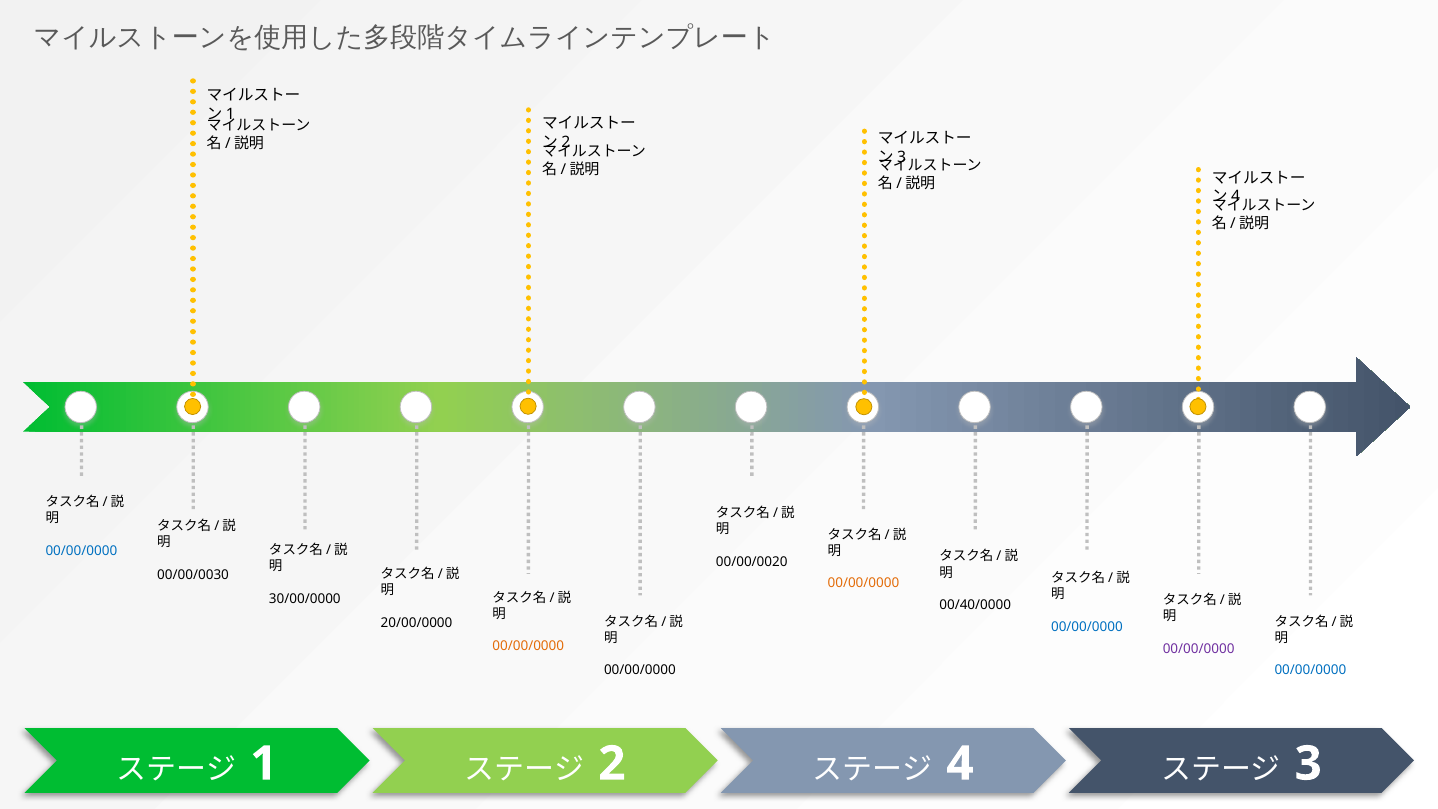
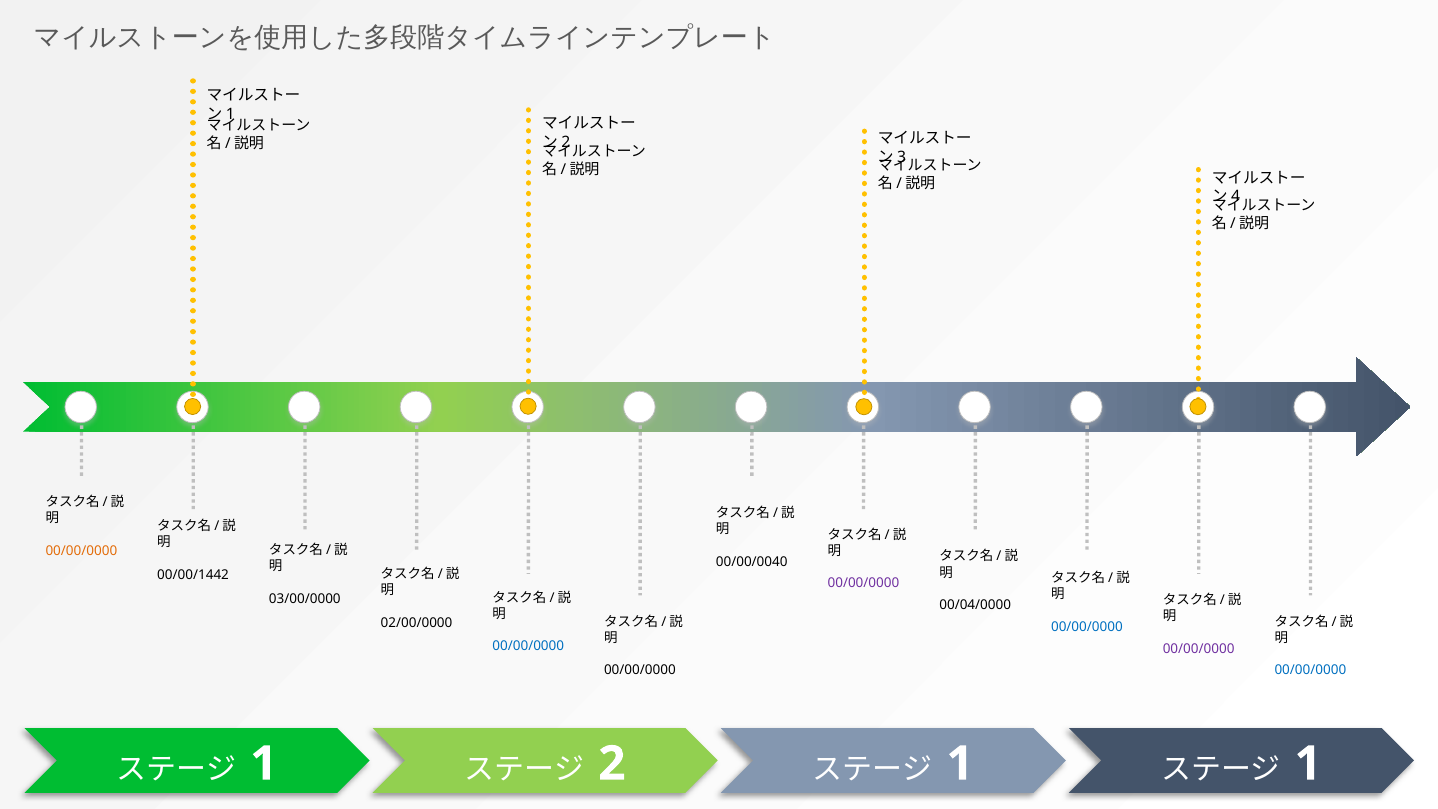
00/00/0000 at (81, 551) colour: blue -> orange
00/00/0020: 00/00/0020 -> 00/00/0040
00/00/0030: 00/00/0030 -> 00/00/1442
00/00/0000 at (863, 583) colour: orange -> purple
30/00/0000: 30/00/0000 -> 03/00/0000
00/40/0000: 00/40/0000 -> 00/04/0000
20/00/0000: 20/00/0000 -> 02/00/0000
00/00/0000 at (528, 646) colour: orange -> blue
4 at (960, 764): 4 -> 1
3 at (1308, 764): 3 -> 1
